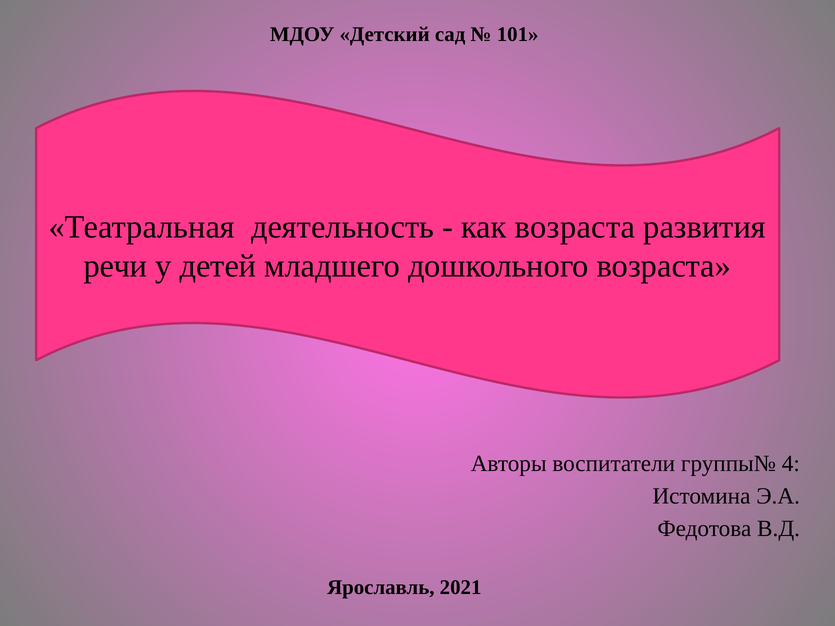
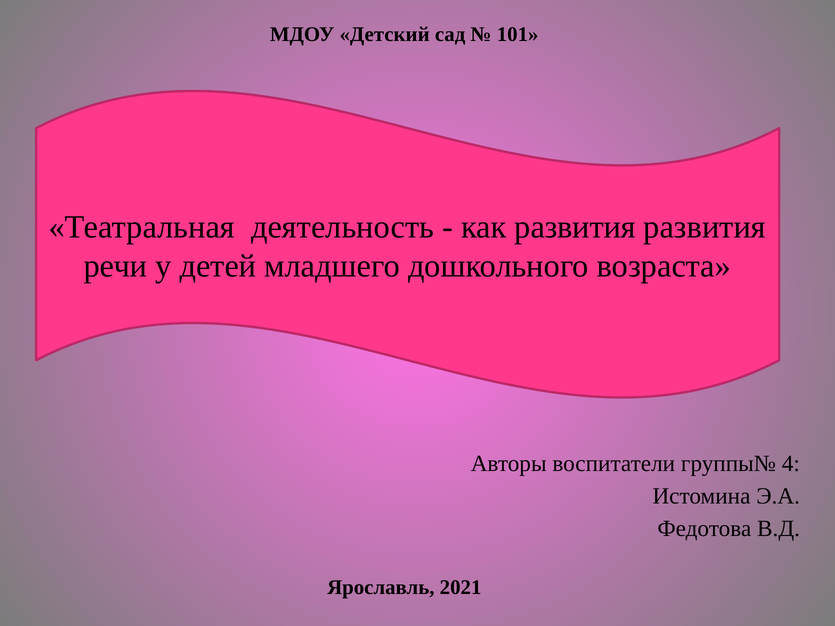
как возраста: возраста -> развития
